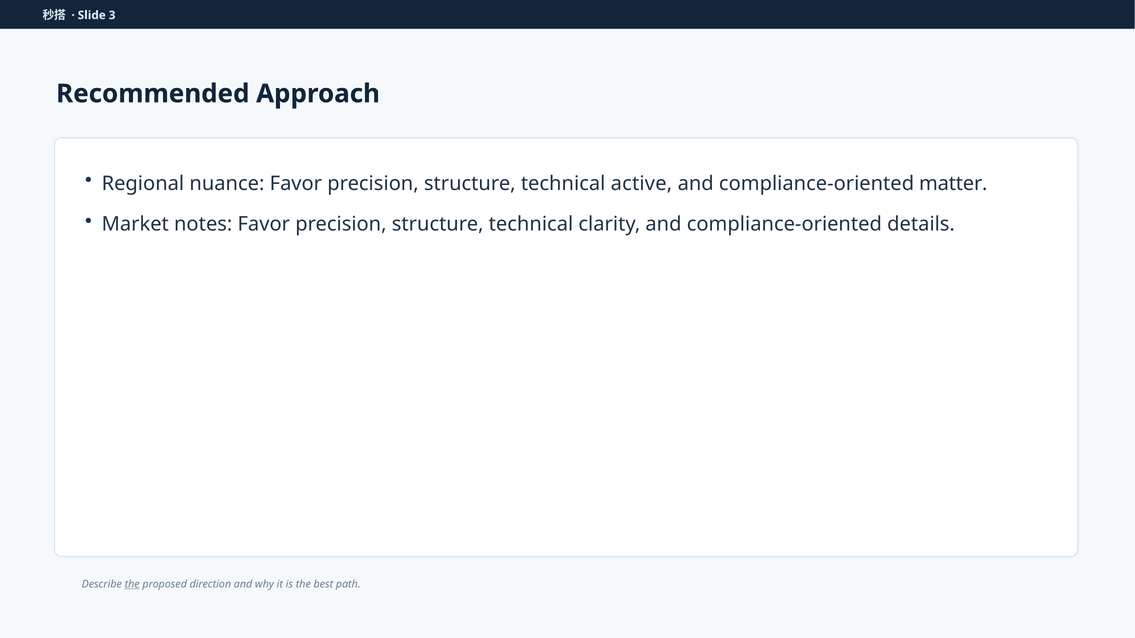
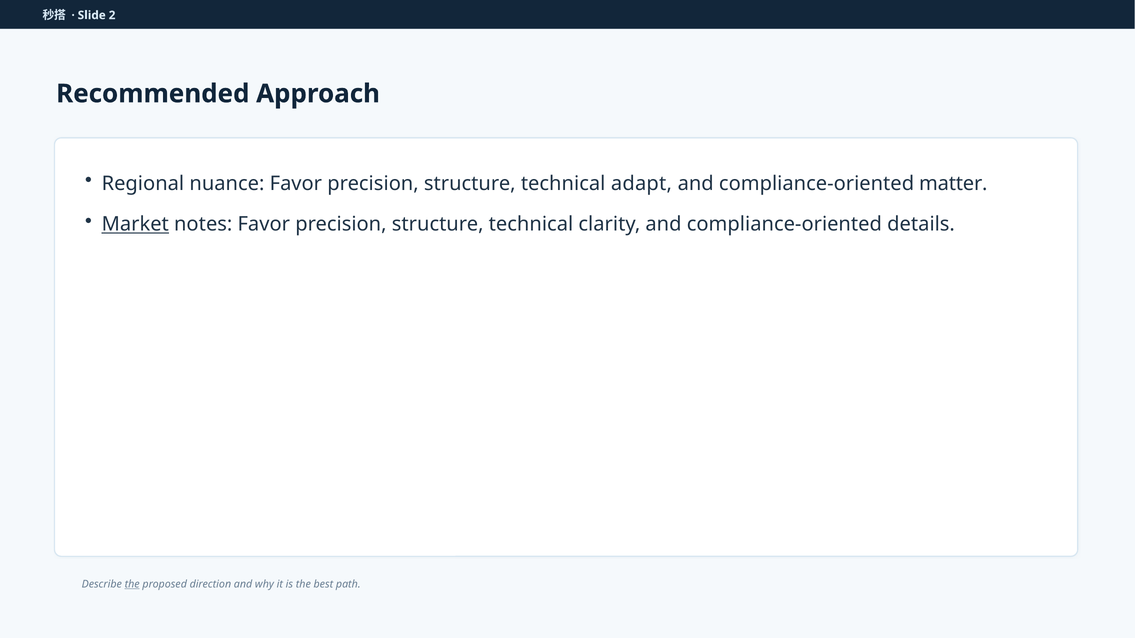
3: 3 -> 2
active: active -> adapt
Market underline: none -> present
